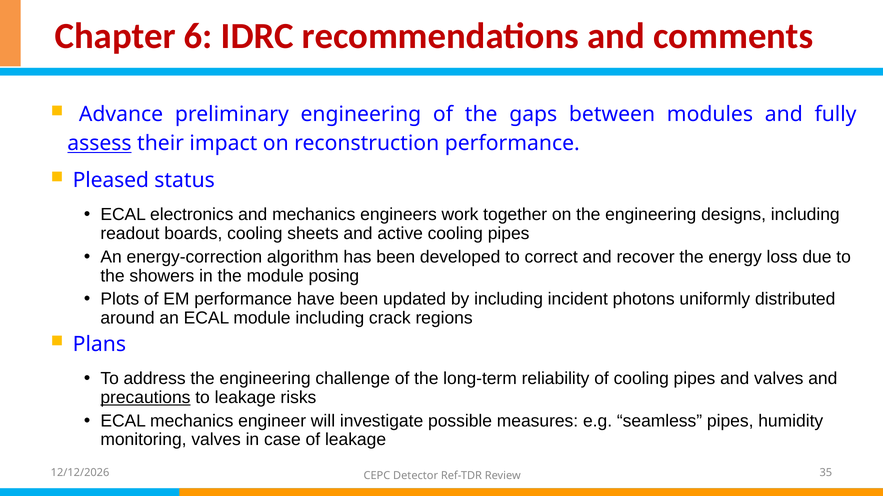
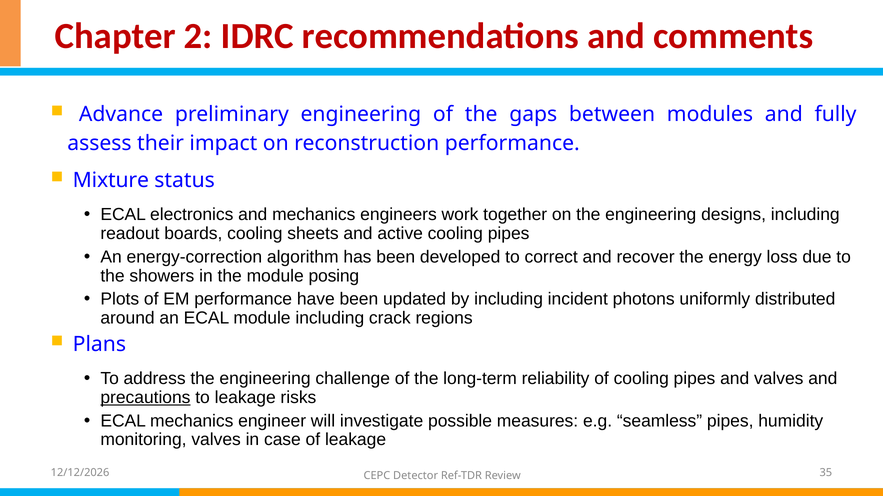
6: 6 -> 2
assess underline: present -> none
Pleased: Pleased -> Mixture
